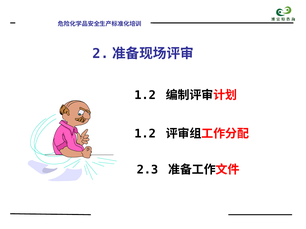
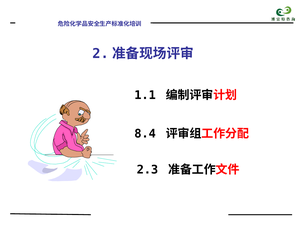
1.2 at (145, 95): 1.2 -> 1.1
1.2 at (145, 134): 1.2 -> 8.4
